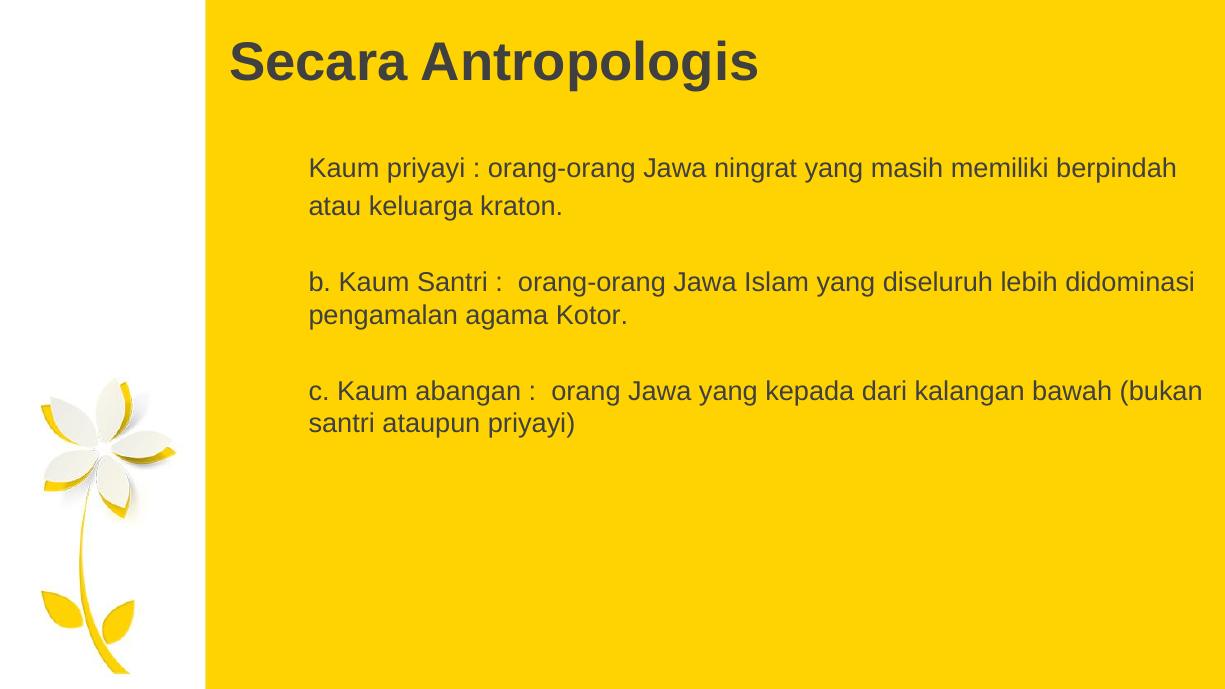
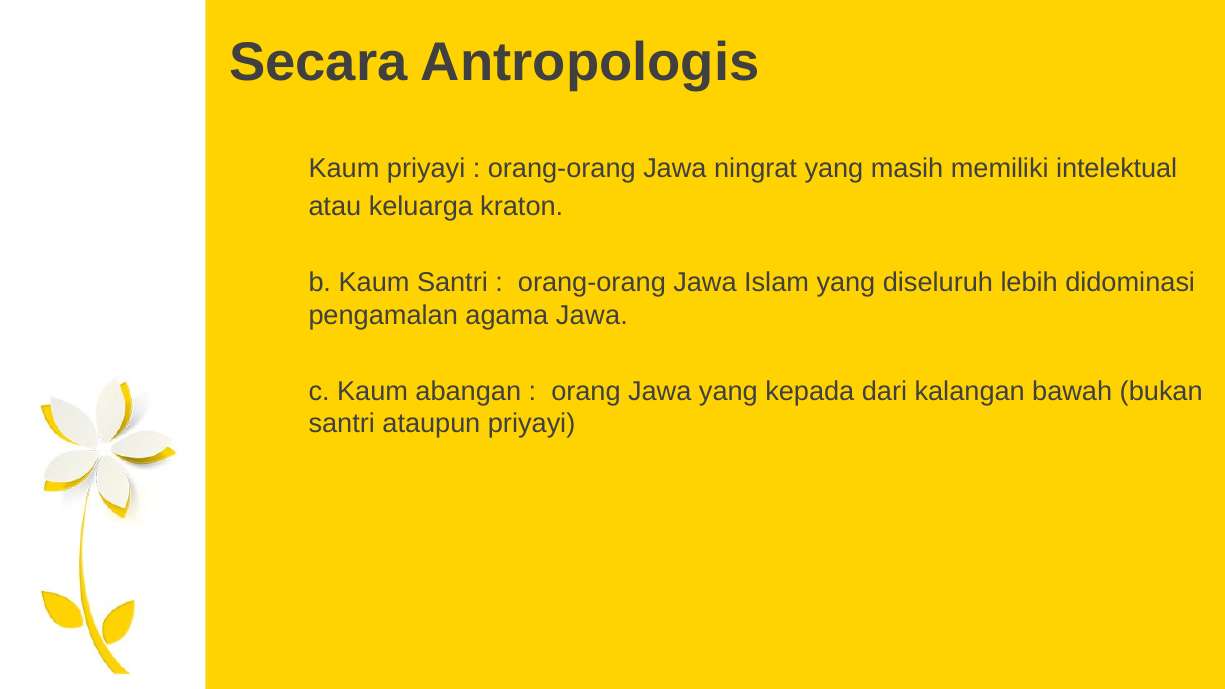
berpindah: berpindah -> intelektual
agama Kotor: Kotor -> Jawa
